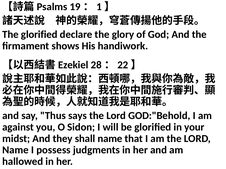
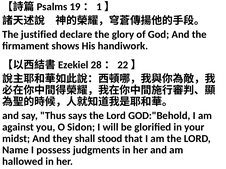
The glorified: glorified -> justified
shall name: name -> stood
